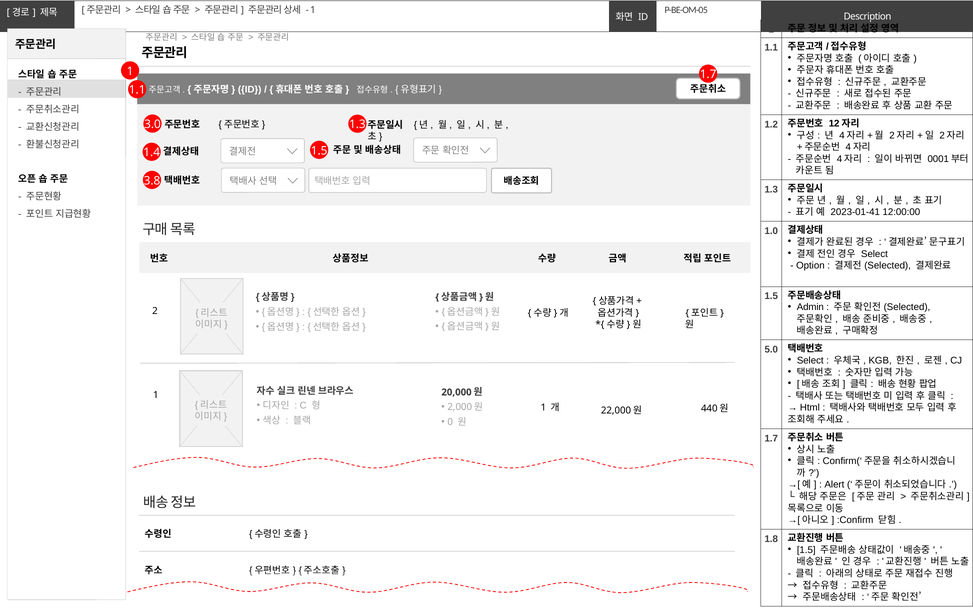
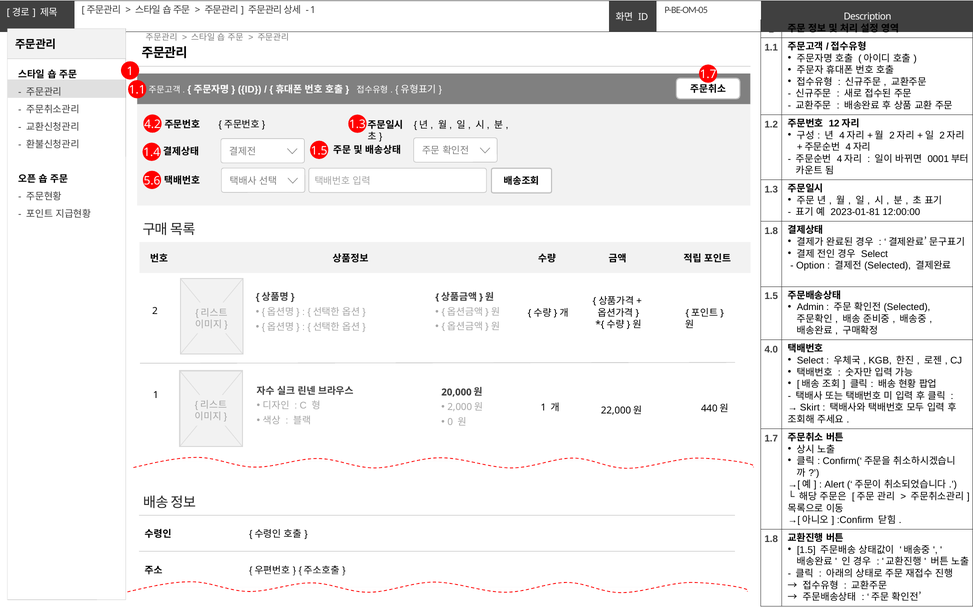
3.0: 3.0 -> 4.2
3.8: 3.8 -> 5.6
2023-01-41: 2023-01-41 -> 2023-01-81
1.0 at (771, 231): 1.0 -> 1.8
5.0: 5.0 -> 4.0
Html: Html -> Skirt
